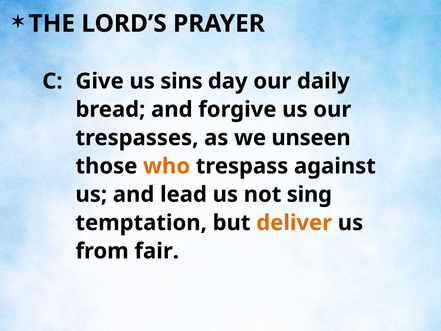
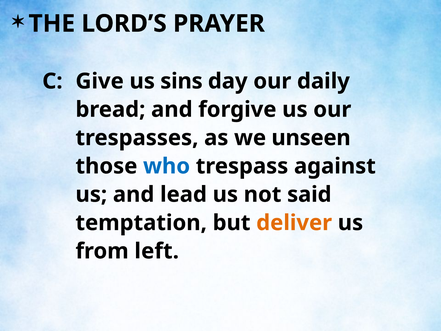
who colour: orange -> blue
sing: sing -> said
fair: fair -> left
